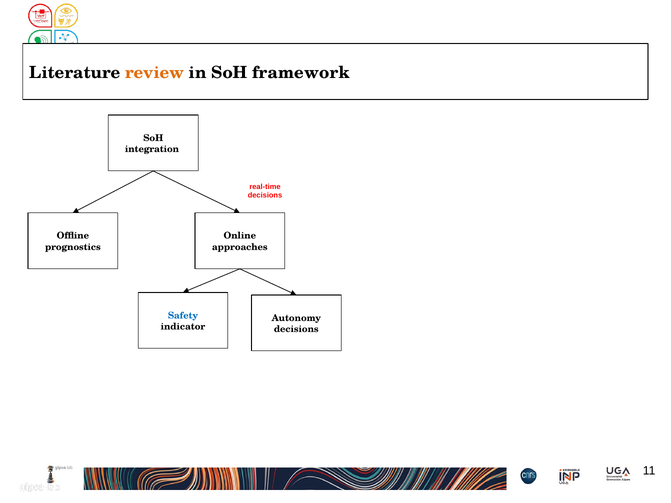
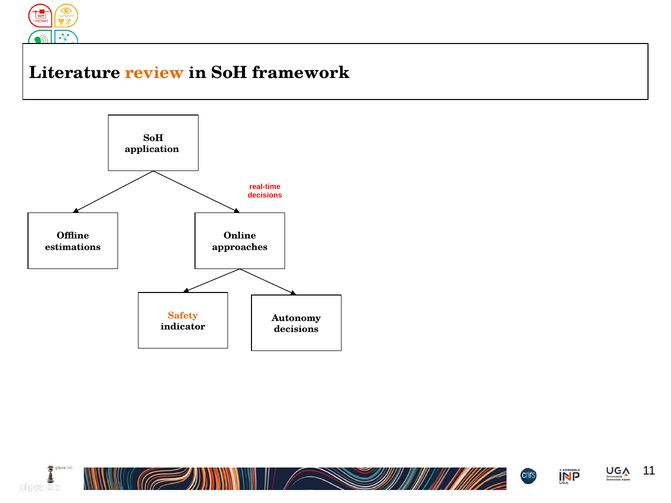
integration: integration -> application
prognostics: prognostics -> estimations
Safety colour: blue -> orange
